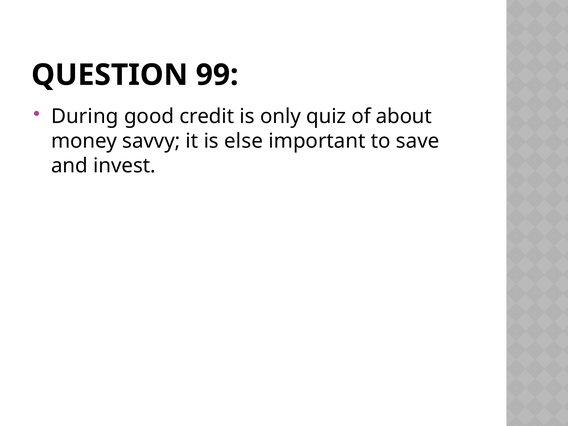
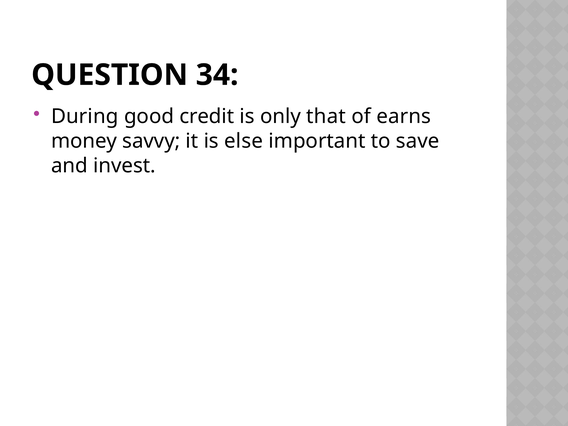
99: 99 -> 34
quiz: quiz -> that
about: about -> earns
